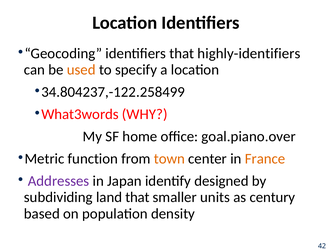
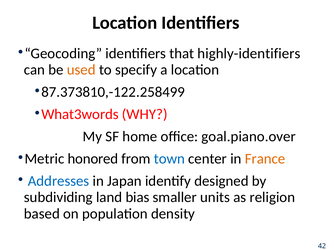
34.804237,-122.258499: 34.804237,-122.258499 -> 87.373810,-122.258499
function: function -> honored
town colour: orange -> blue
Addresses colour: purple -> blue
land that: that -> bias
century: century -> religion
